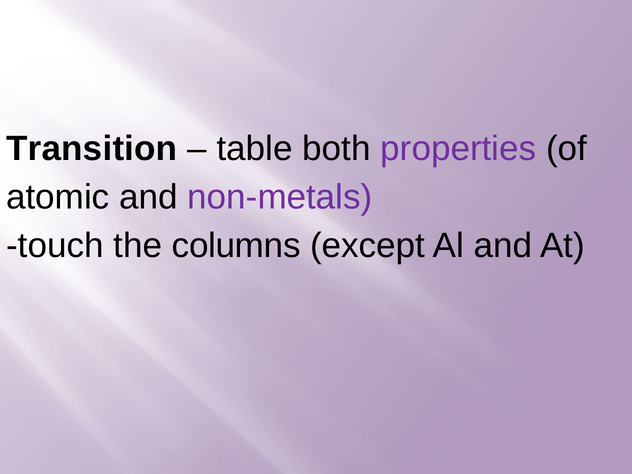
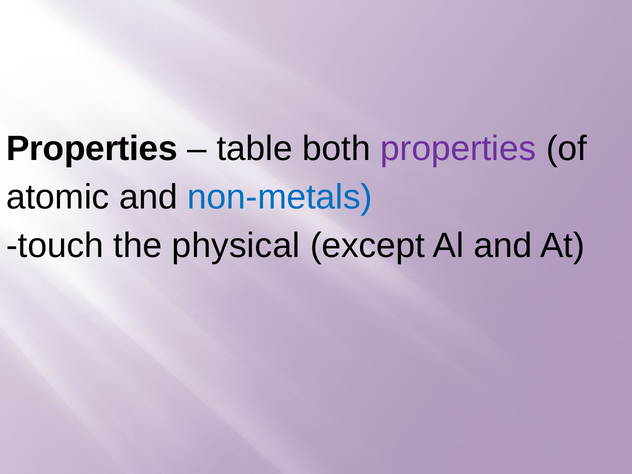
Transition at (92, 149): Transition -> Properties
non-metals colour: purple -> blue
columns: columns -> physical
